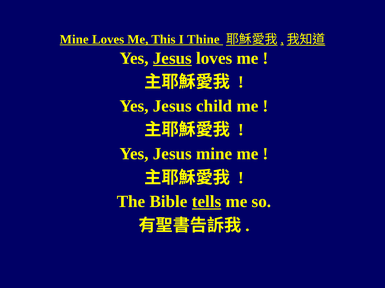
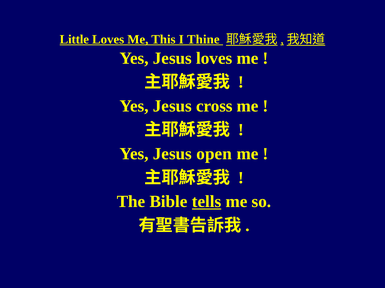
Mine at (74, 39): Mine -> Little
Jesus at (172, 58) underline: present -> none
child: child -> cross
Jesus mine: mine -> open
